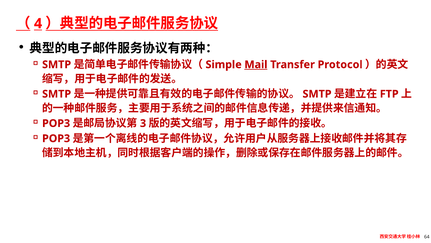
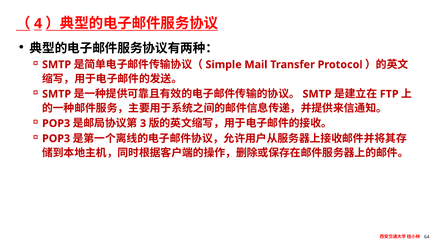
Mail underline: present -> none
